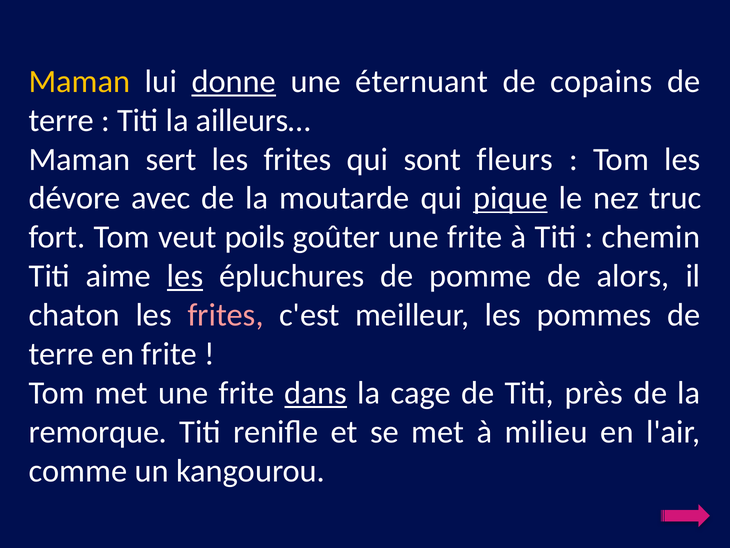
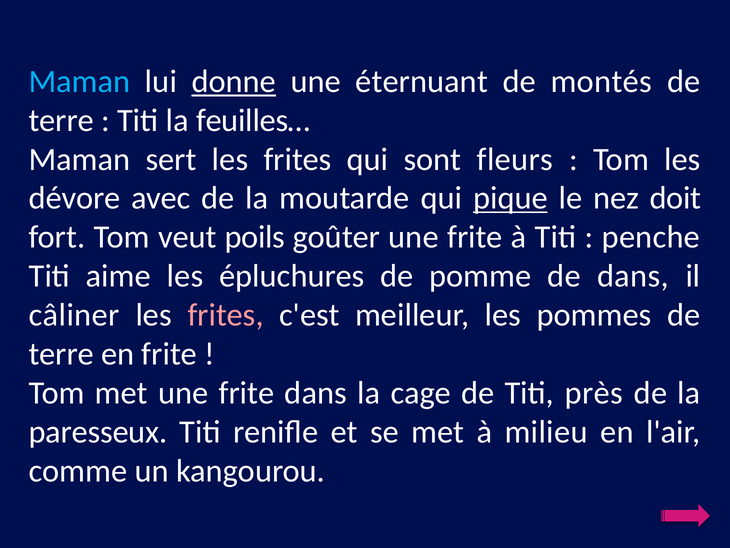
Maman at (80, 81) colour: yellow -> light blue
copains: copains -> montés
ailleurs…: ailleurs… -> feuilles…
truc: truc -> doit
chemin: chemin -> penche
les at (185, 276) underline: present -> none
de alors: alors -> dans
chaton: chaton -> câliner
dans at (316, 393) underline: present -> none
remorque: remorque -> paresseux
